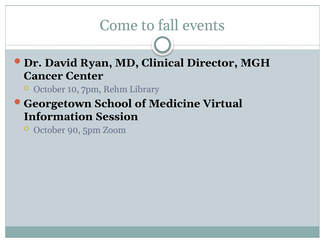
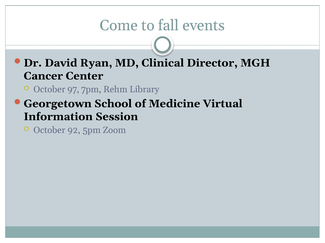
10: 10 -> 97
90: 90 -> 92
